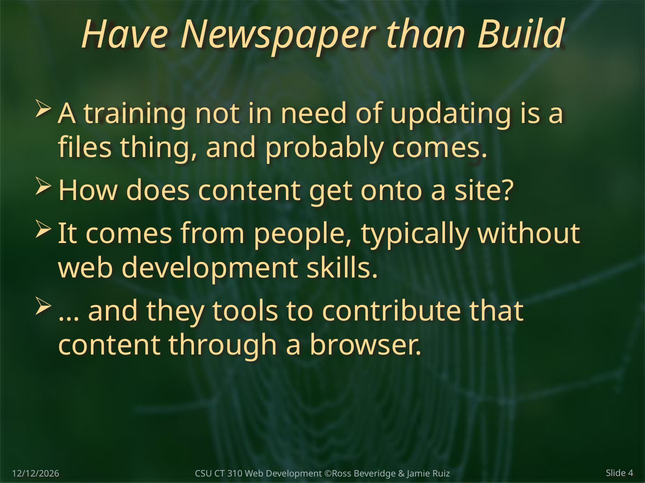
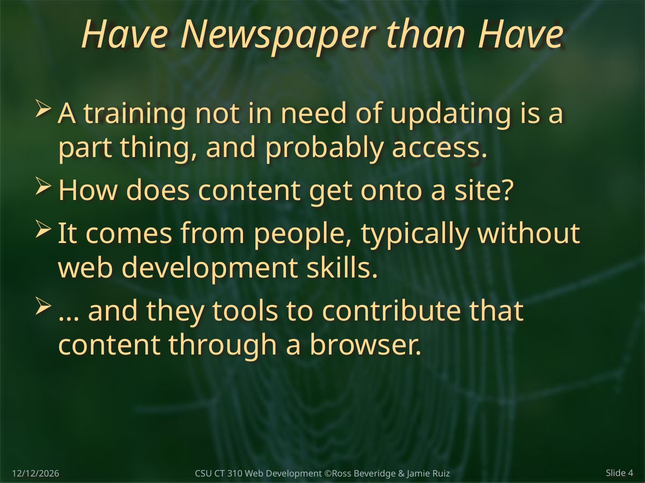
than Build: Build -> Have
files: files -> part
probably comes: comes -> access
